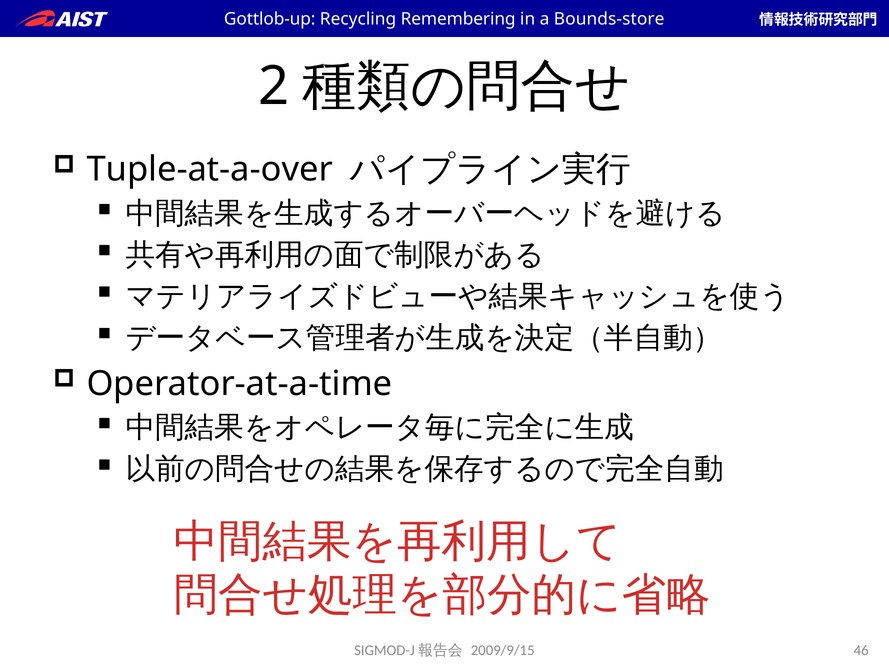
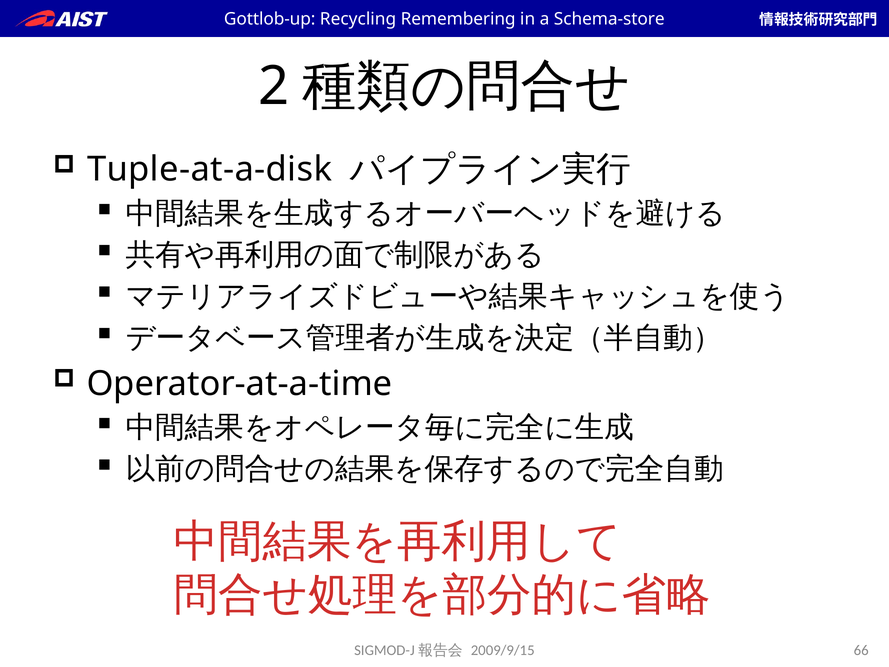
Bounds-store: Bounds-store -> Schema-store
Tuple-at-a-over: Tuple-at-a-over -> Tuple-at-a-disk
46: 46 -> 66
